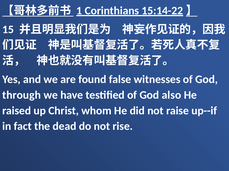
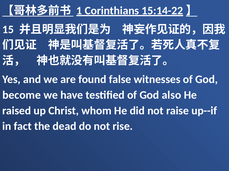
through: through -> become
